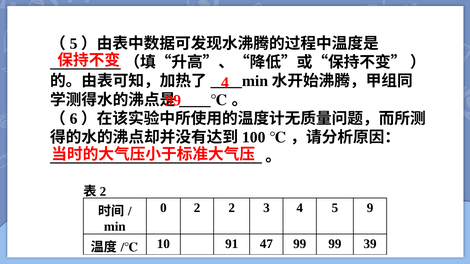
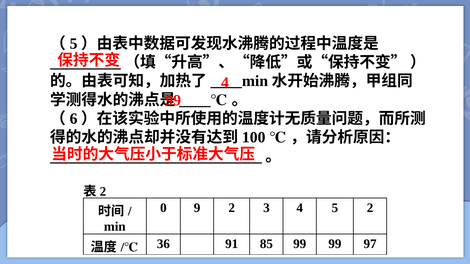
0 2: 2 -> 9
5 9: 9 -> 2
10: 10 -> 36
47: 47 -> 85
39: 39 -> 97
